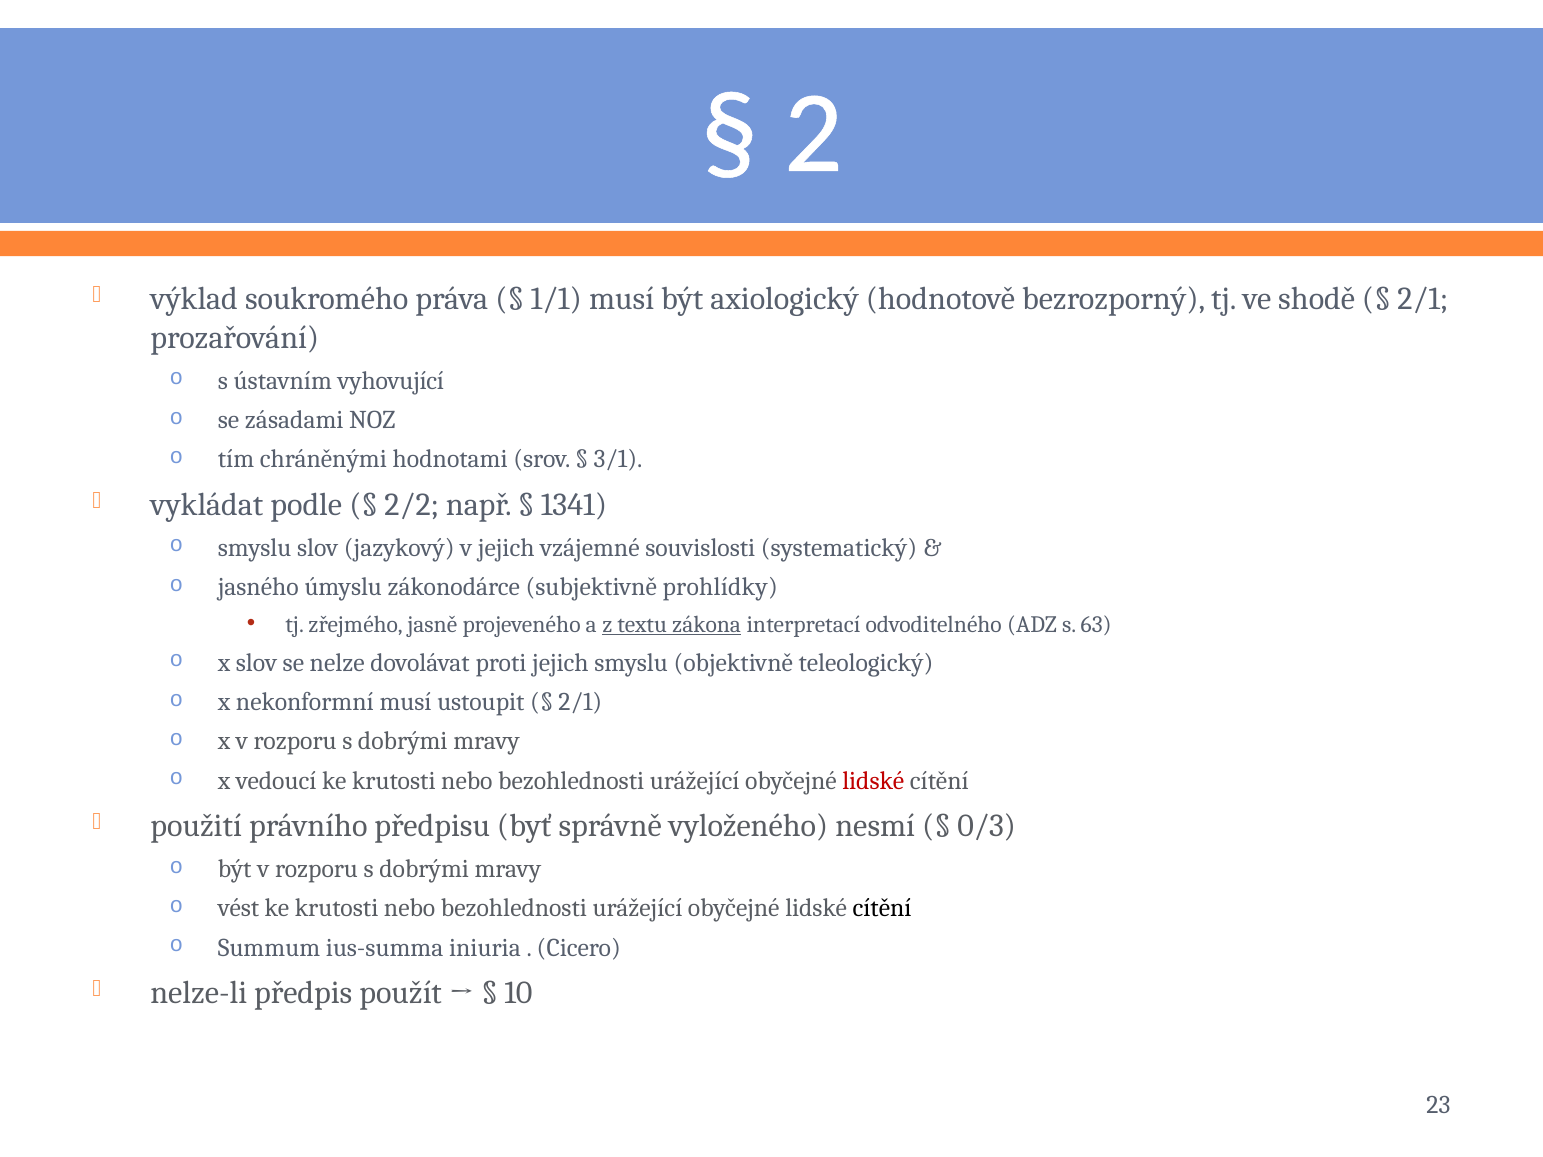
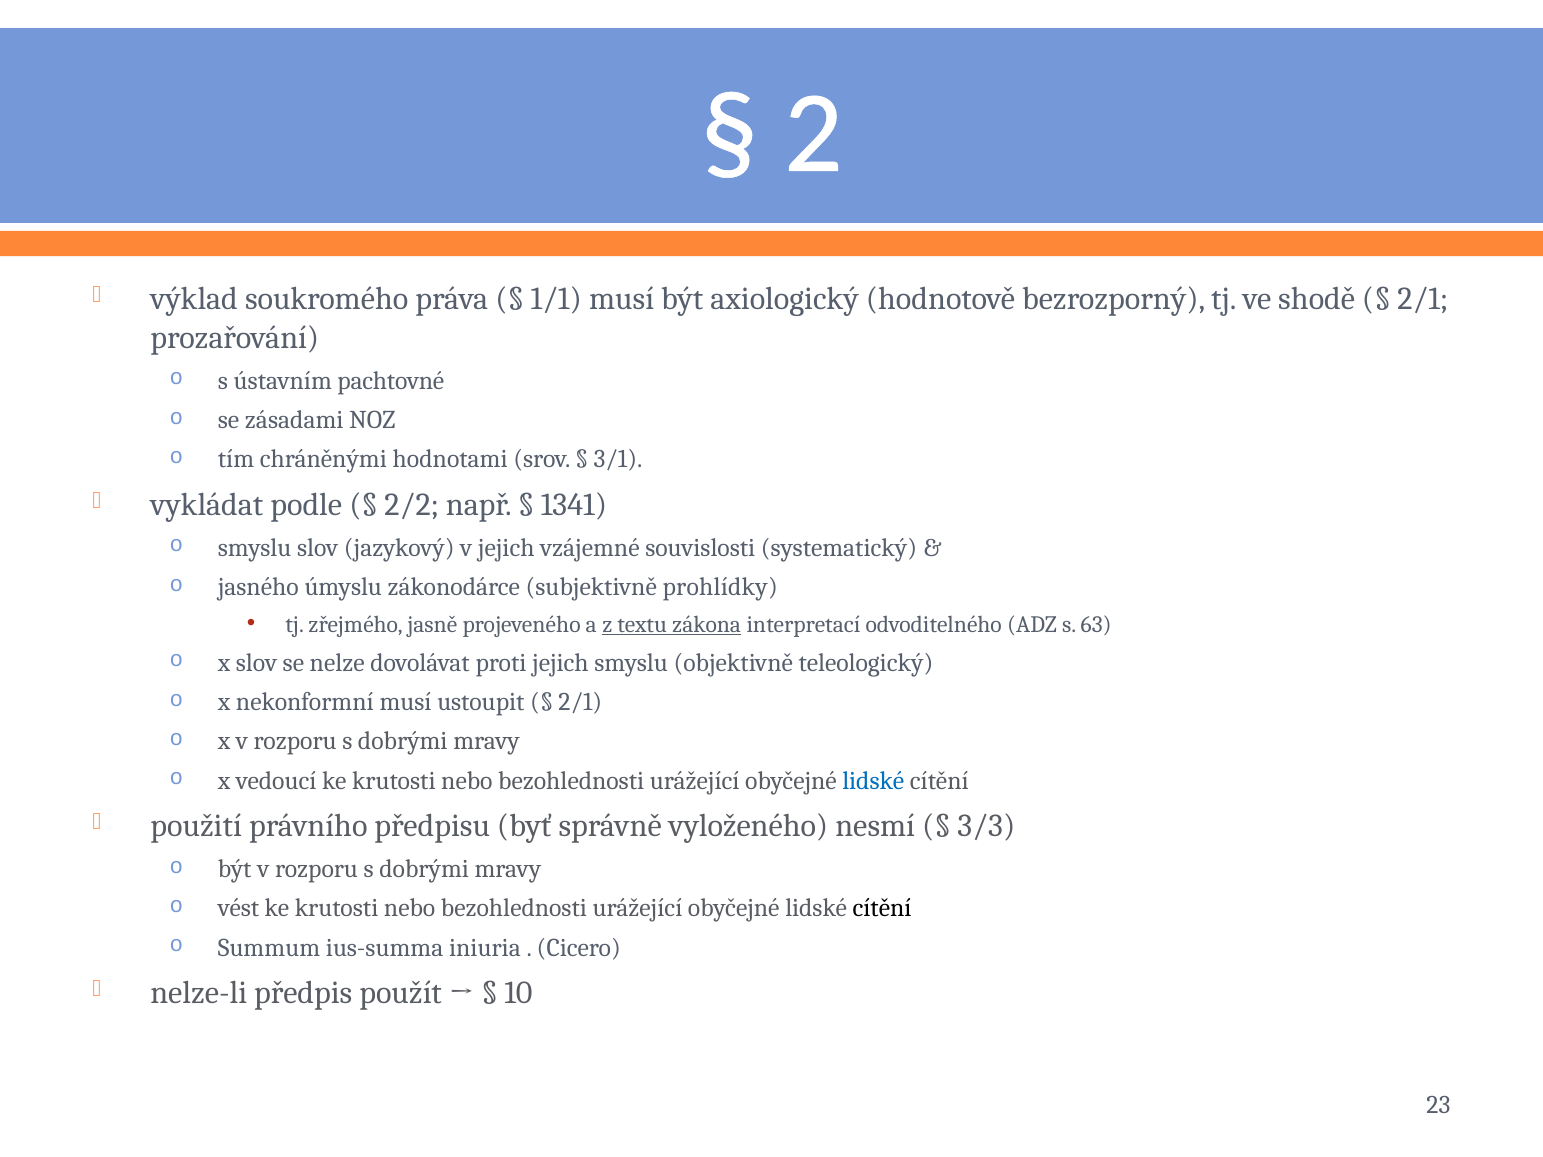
vyhovující: vyhovující -> pachtovné
lidské at (873, 781) colour: red -> blue
0/3: 0/3 -> 3/3
